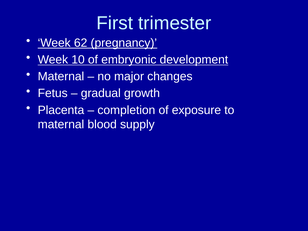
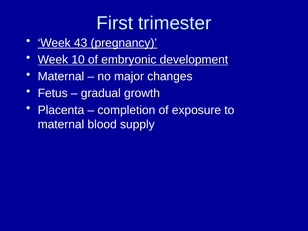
62: 62 -> 43
